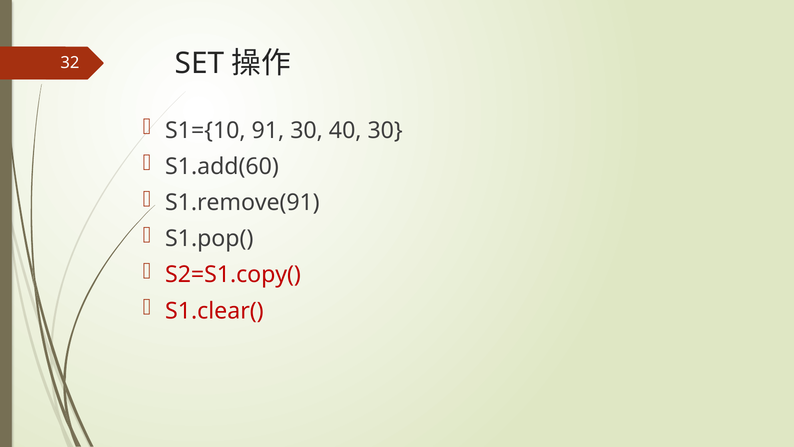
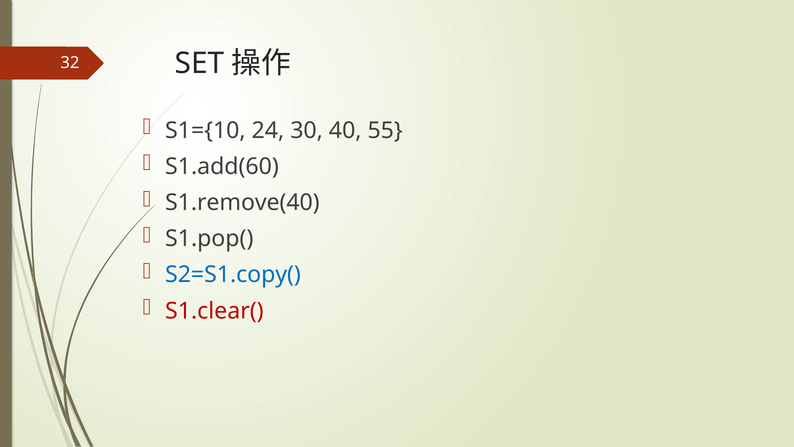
91: 91 -> 24
40 30: 30 -> 55
S1.remove(91: S1.remove(91 -> S1.remove(40
S2=S1.copy( colour: red -> blue
